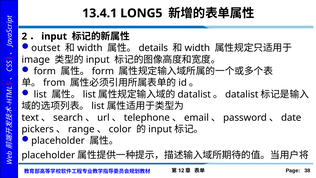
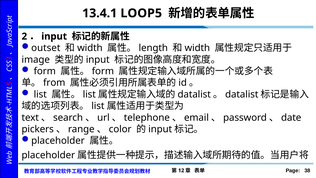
LONG5: LONG5 -> LOOP5
details: details -> length
